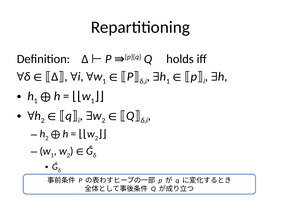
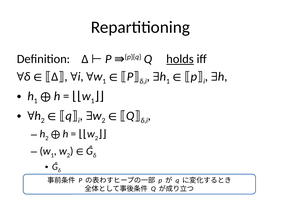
holds underline: none -> present
